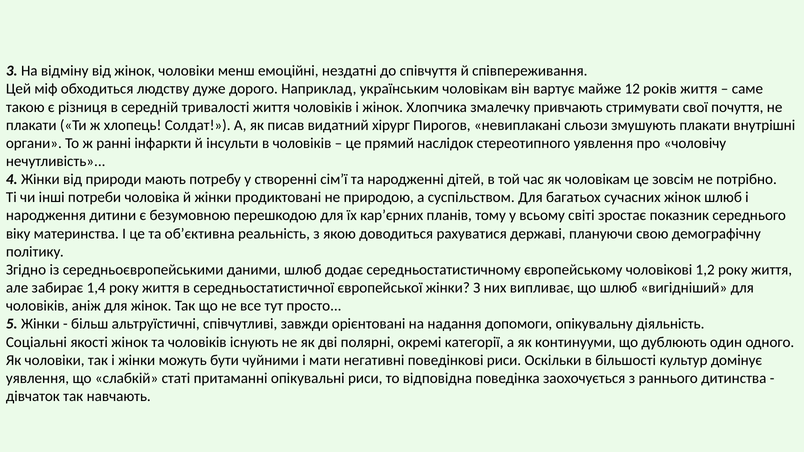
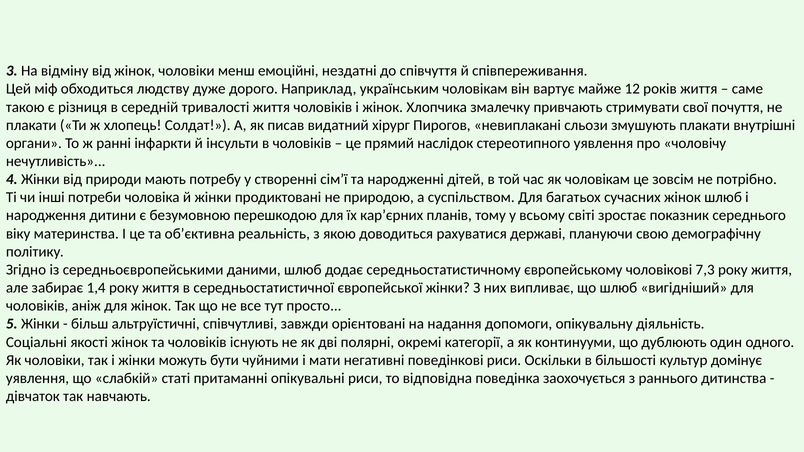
1,2: 1,2 -> 7,3
